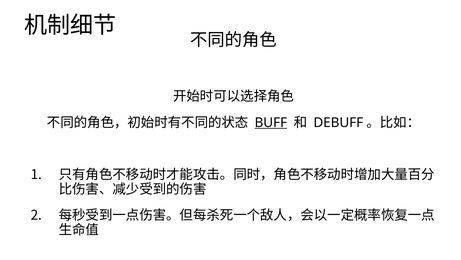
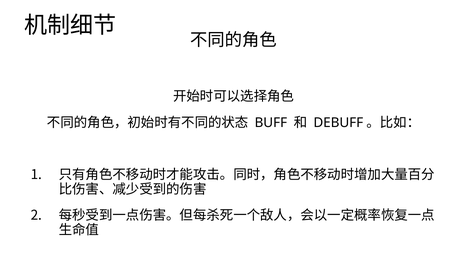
BUFF underline: present -> none
